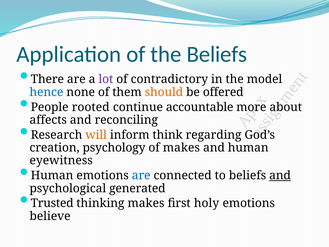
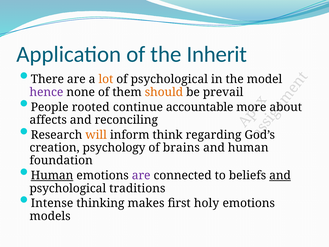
the Beliefs: Beliefs -> Inherit
lot colour: purple -> orange
of contradictory: contradictory -> psychological
hence colour: blue -> purple
offered: offered -> prevail
of makes: makes -> brains
eyewitness: eyewitness -> foundation
Human at (52, 175) underline: none -> present
are at (141, 175) colour: blue -> purple
generated: generated -> traditions
Trusted: Trusted -> Intense
believe: believe -> models
